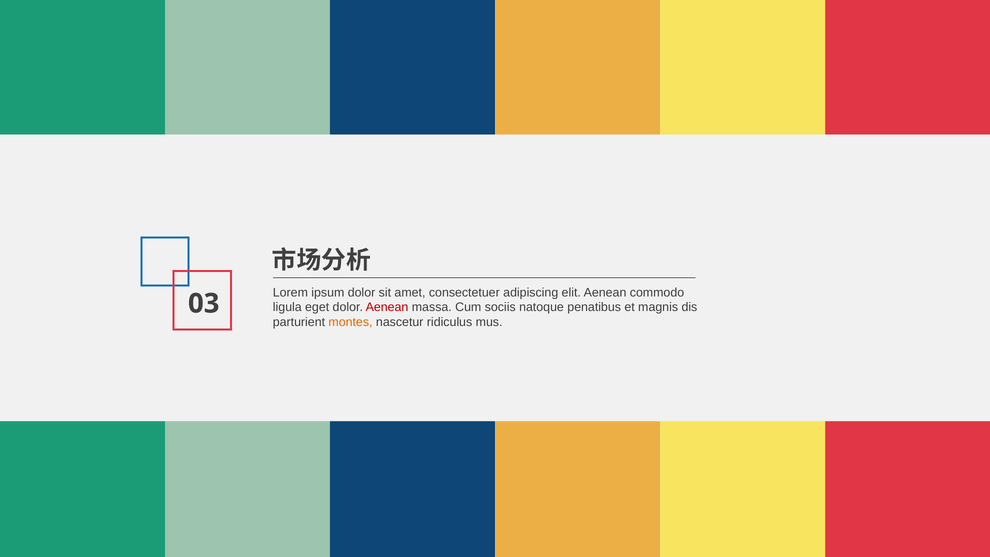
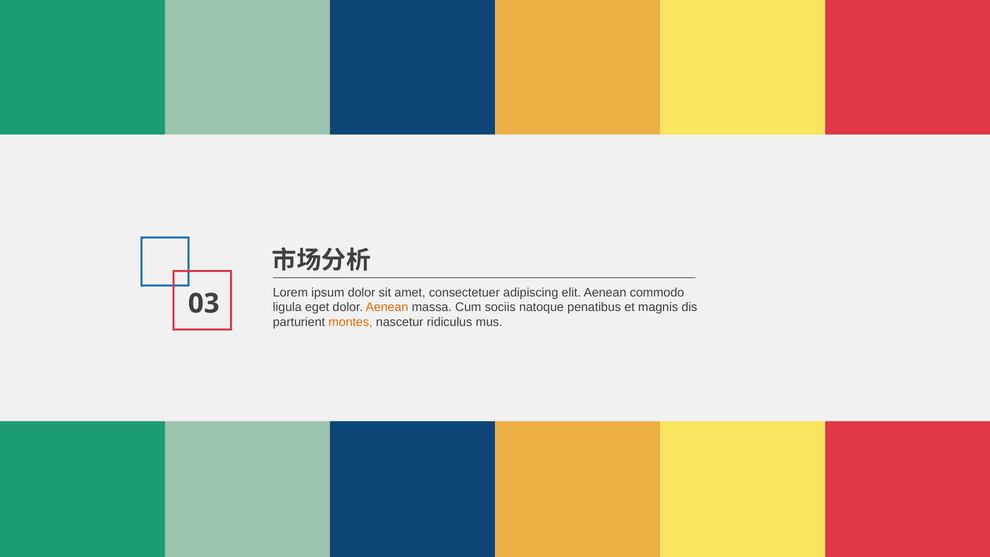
Aenean at (387, 307) colour: red -> orange
